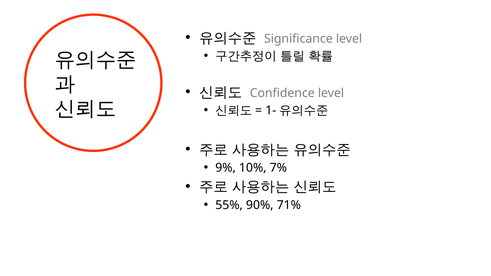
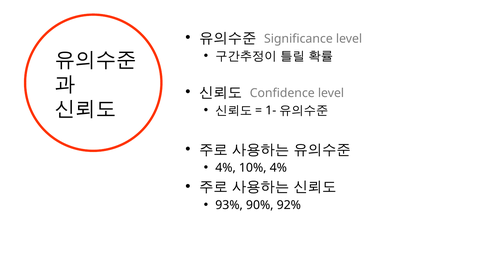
9% at (226, 168): 9% -> 4%
10% 7%: 7% -> 4%
55%: 55% -> 93%
71%: 71% -> 92%
